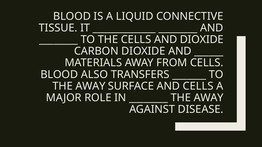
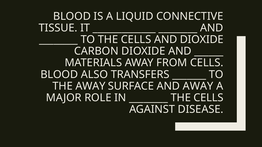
AND CELLS: CELLS -> AWAY
AWAY at (209, 98): AWAY -> CELLS
